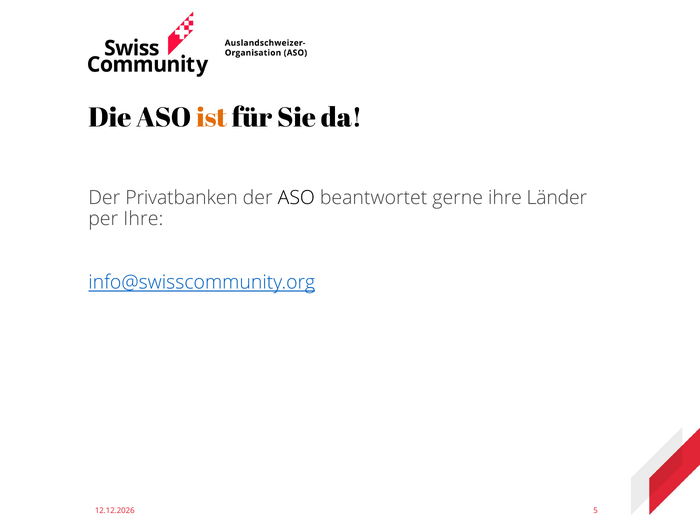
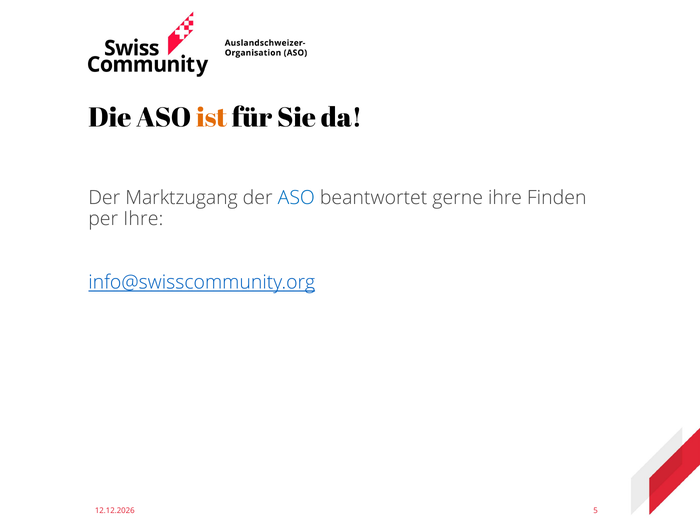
Privatbanken: Privatbanken -> Marktzugang
ASO at (296, 198) colour: black -> blue
Länder: Länder -> Finden
